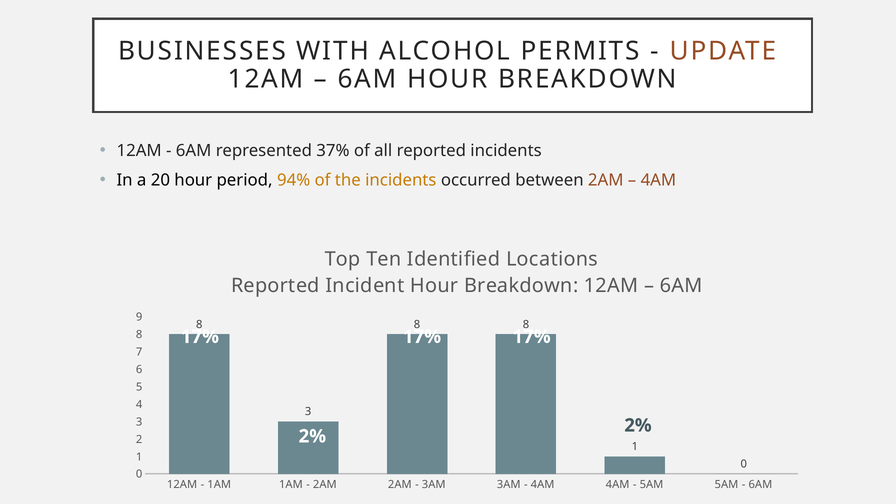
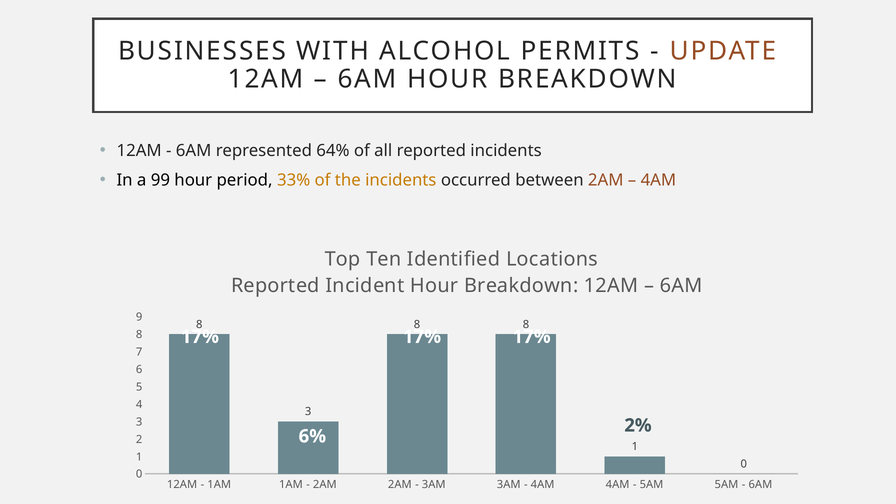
37%: 37% -> 64%
20: 20 -> 99
94%: 94% -> 33%
2% at (312, 436): 2% -> 6%
